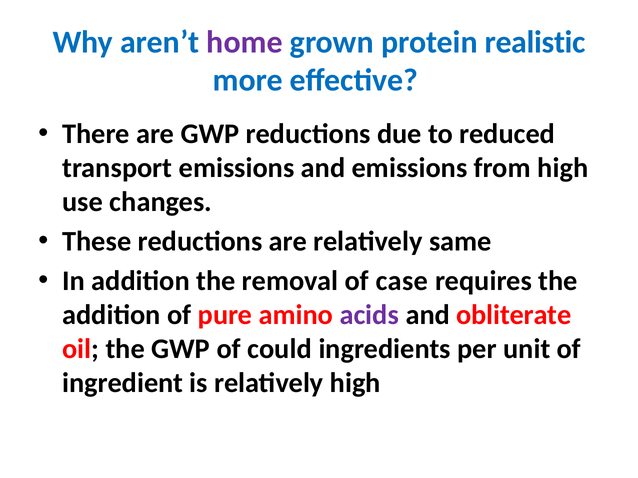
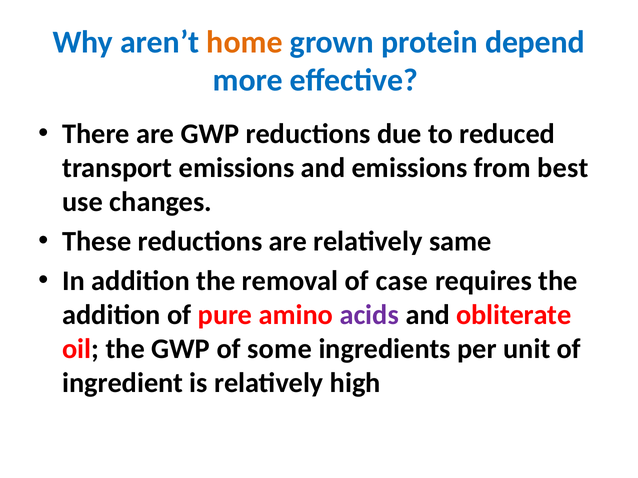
home colour: purple -> orange
realistic: realistic -> depend
from high: high -> best
could: could -> some
